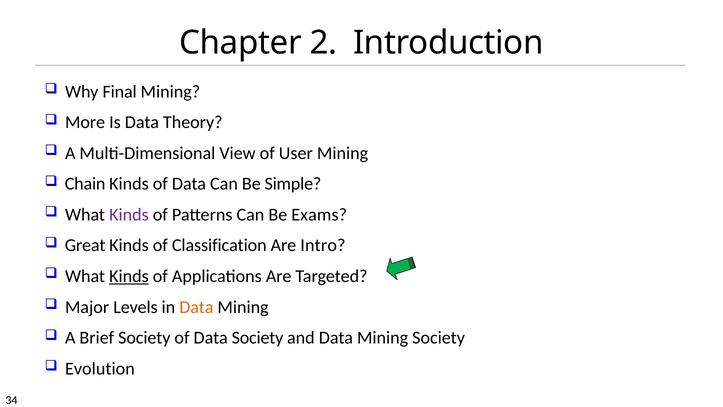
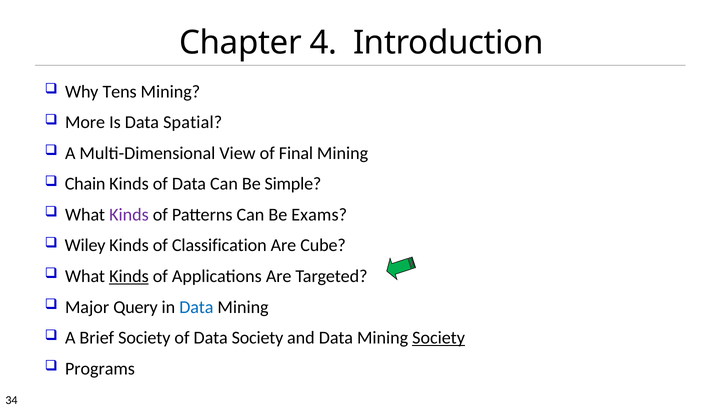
2: 2 -> 4
Final: Final -> Tens
Theory: Theory -> Spatial
User: User -> Final
Great: Great -> Wiley
Intro: Intro -> Cube
Levels: Levels -> Query
Data at (196, 307) colour: orange -> blue
Society at (439, 338) underline: none -> present
Evolution: Evolution -> Programs
